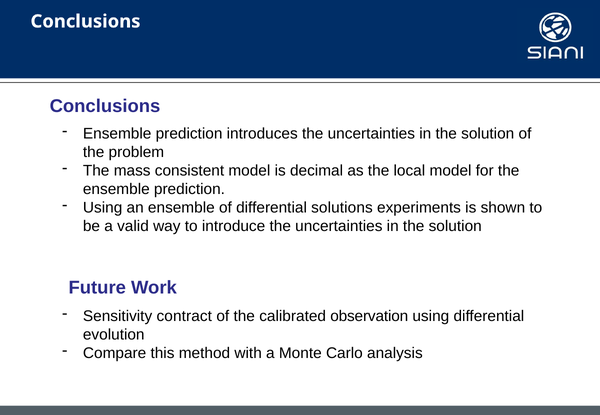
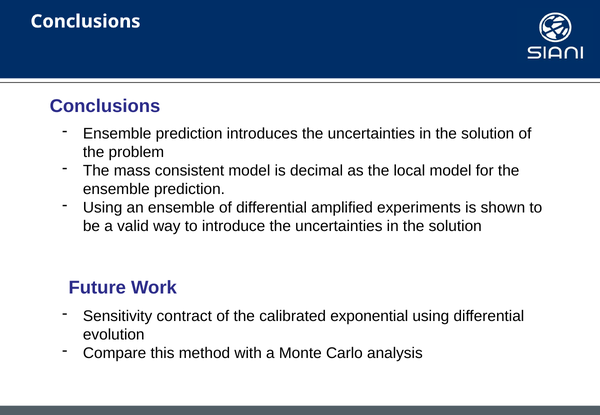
solutions: solutions -> amplified
observation: observation -> exponential
